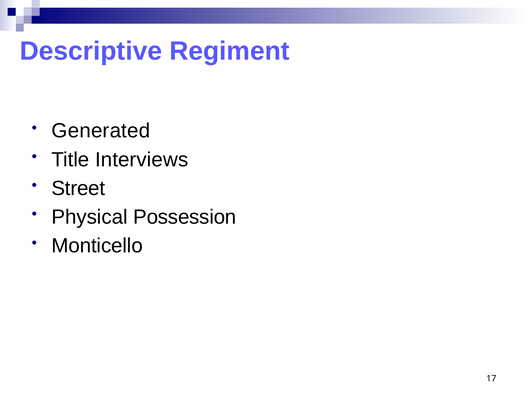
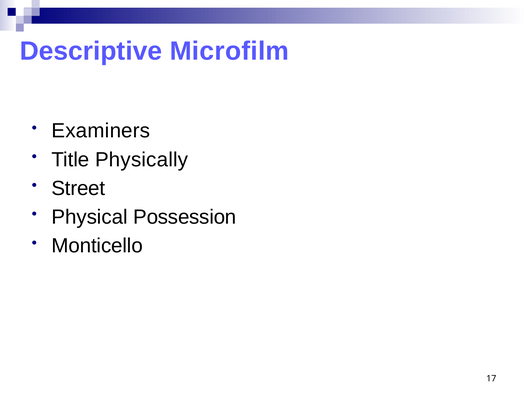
Regiment: Regiment -> Microfilm
Generated: Generated -> Examiners
Interviews: Interviews -> Physically
